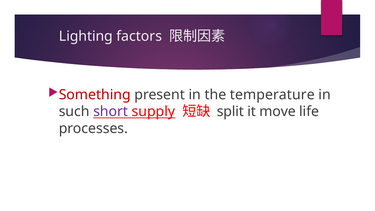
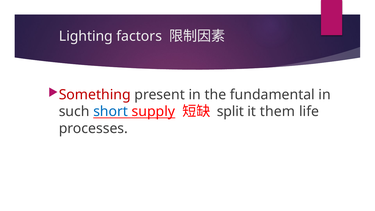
temperature: temperature -> fundamental
short colour: purple -> blue
move: move -> them
